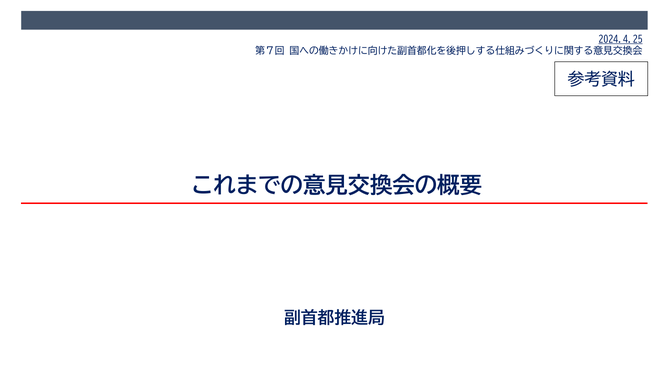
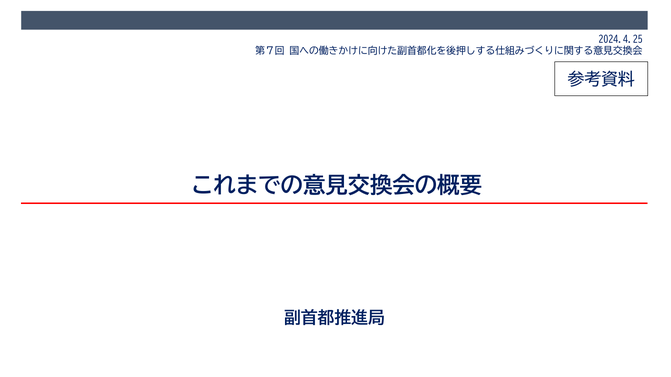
2024.4.25 underline: present -> none
